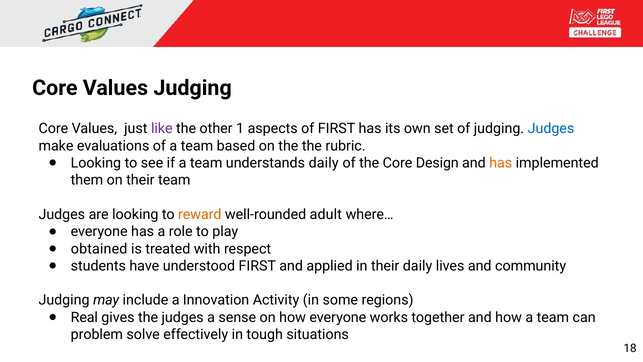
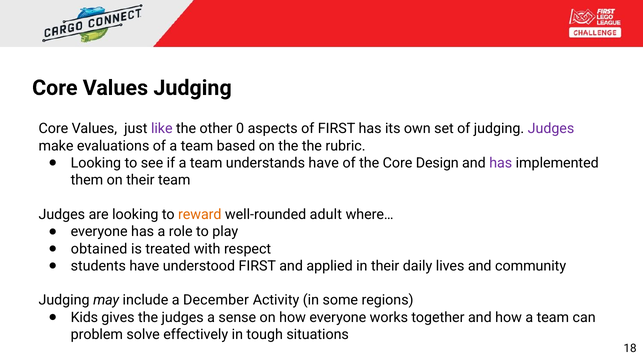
1: 1 -> 0
Judges at (551, 129) colour: blue -> purple
understands daily: daily -> have
has at (501, 163) colour: orange -> purple
Innovation: Innovation -> December
Real: Real -> Kids
